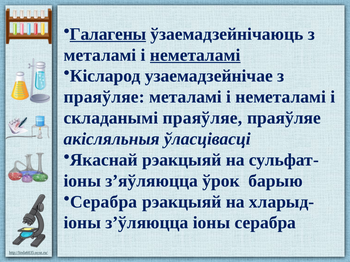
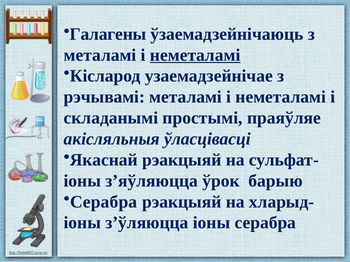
Галагены underline: present -> none
праяўляе at (104, 97): праяўляе -> рэчывамі
складанымі праяўляе: праяўляе -> простымі
